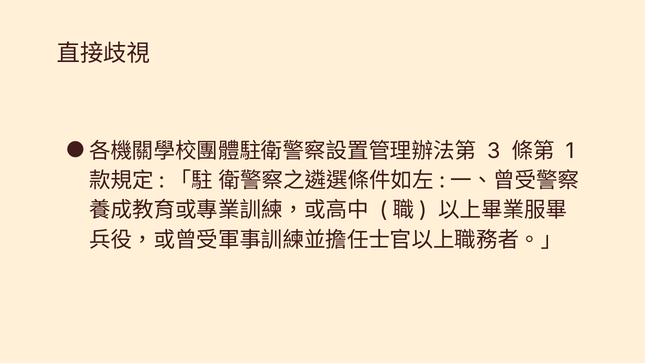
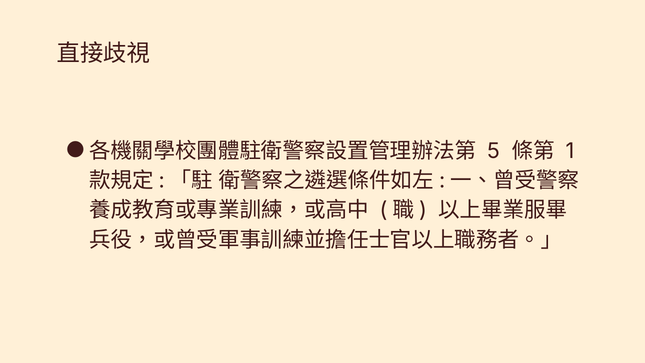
3: 3 -> 5
